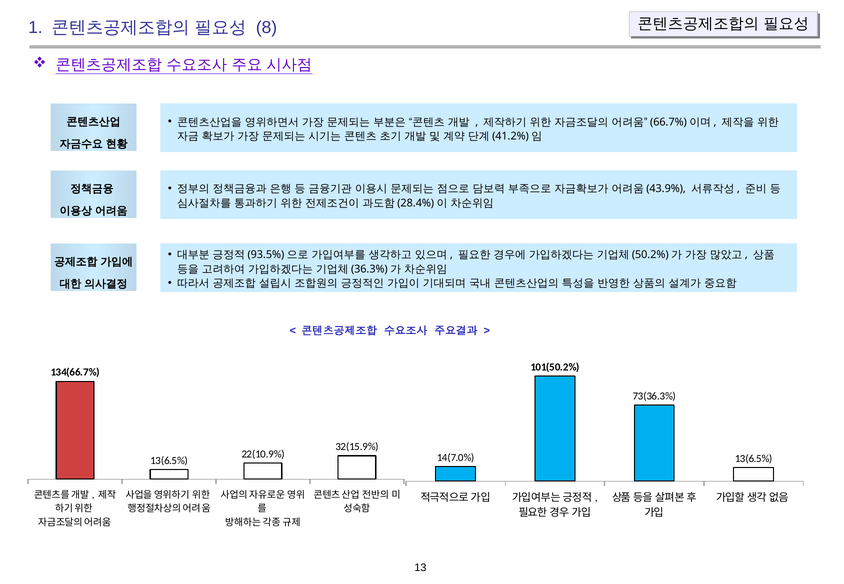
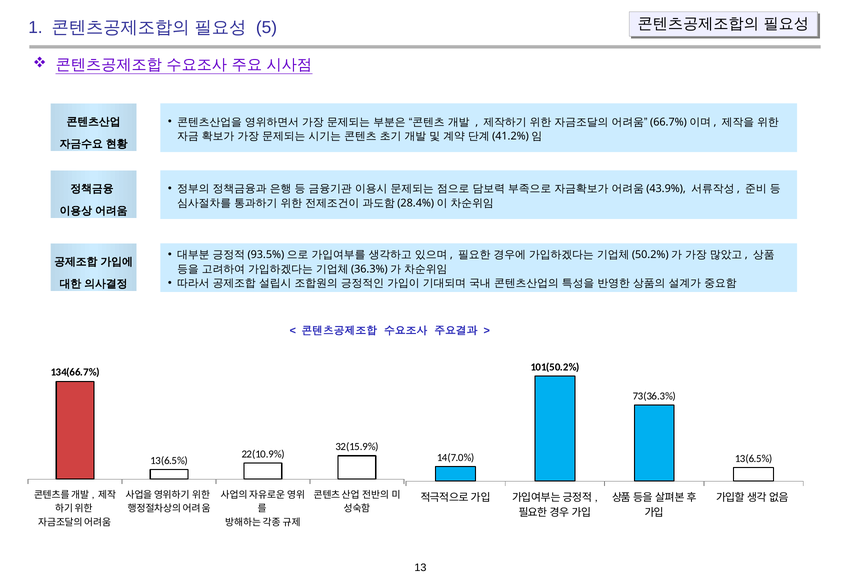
8: 8 -> 5
